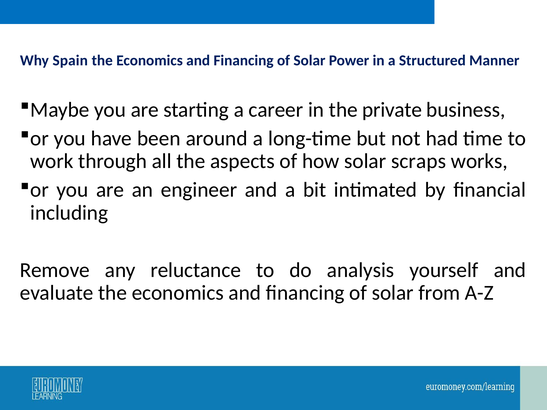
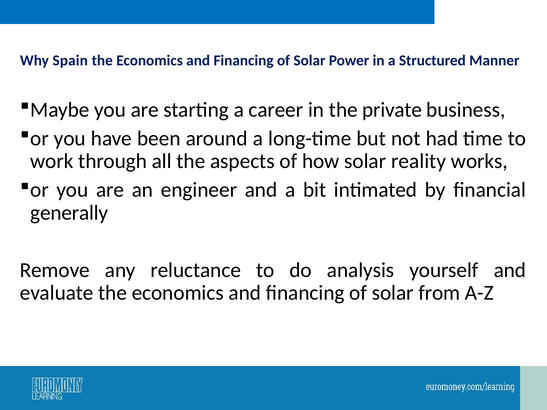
scraps: scraps -> reality
including: including -> generally
